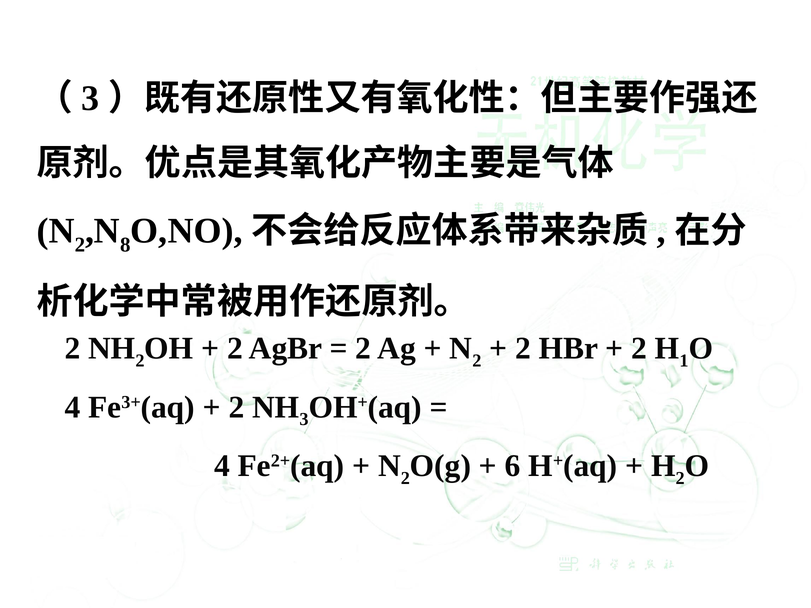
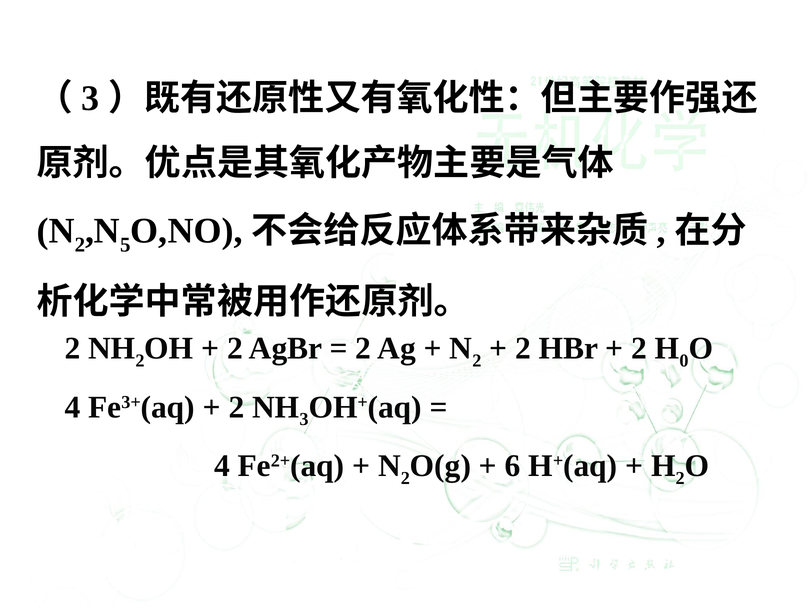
8: 8 -> 5
1: 1 -> 0
